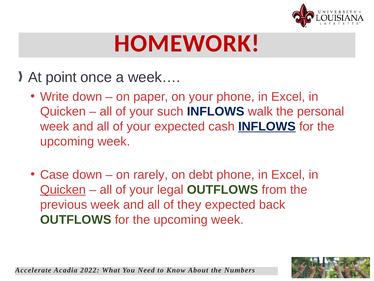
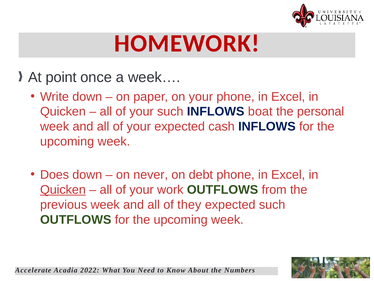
walk: walk -> boat
INFLOWS at (267, 126) underline: present -> none
Case: Case -> Does
rarely: rarely -> never
legal: legal -> work
expected back: back -> such
